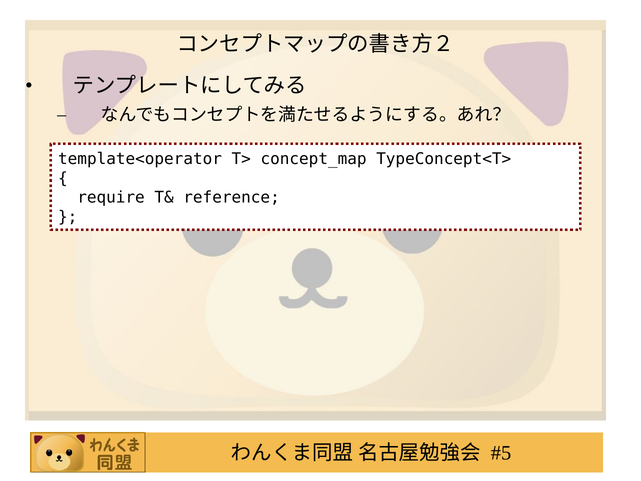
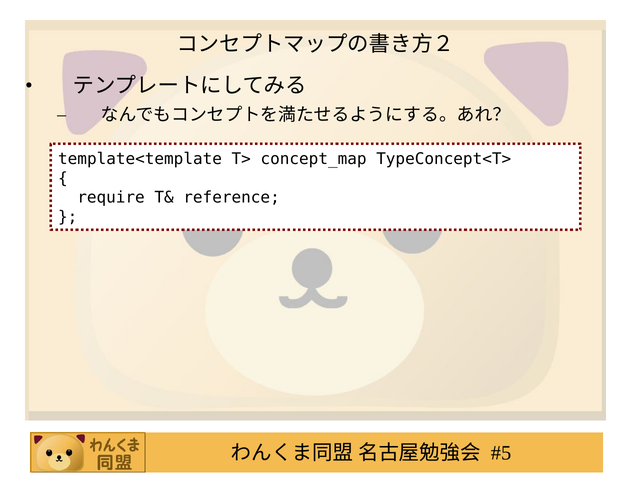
template<operator: template<operator -> template<template
